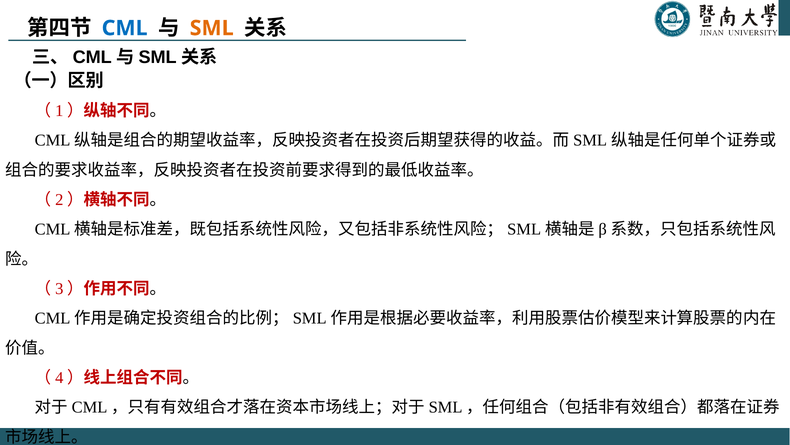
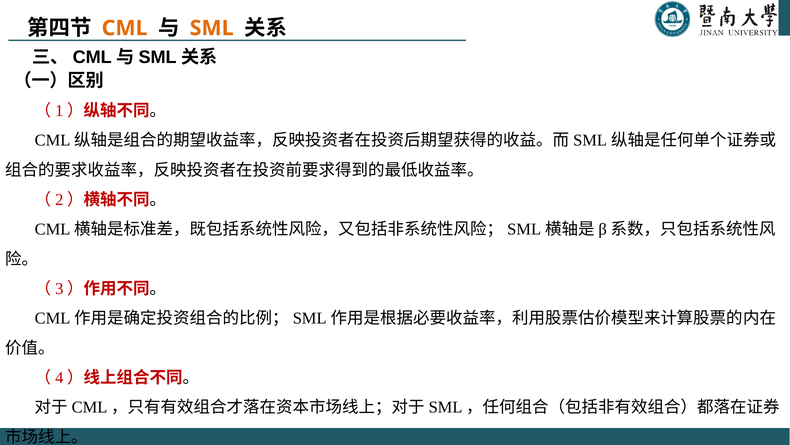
CML colour: blue -> orange
